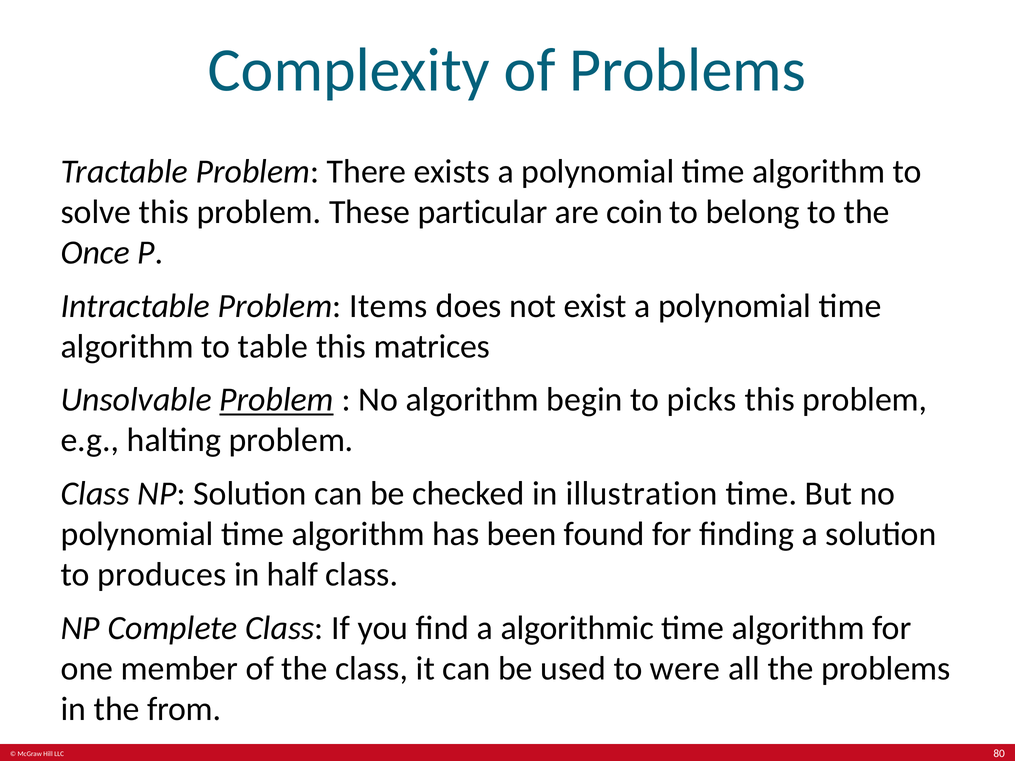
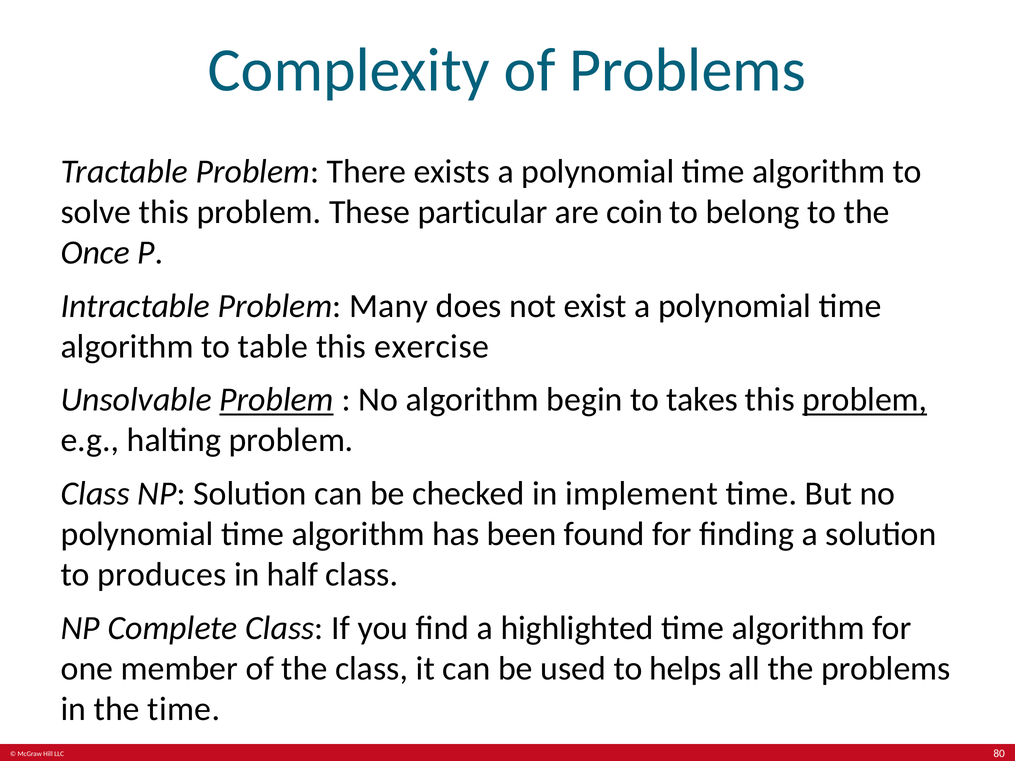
Items: Items -> Many
matrices: matrices -> exercise
picks: picks -> takes
problem at (865, 400) underline: none -> present
illustration: illustration -> implement
algorithmic: algorithmic -> highlighted
were: were -> helps
the from: from -> time
